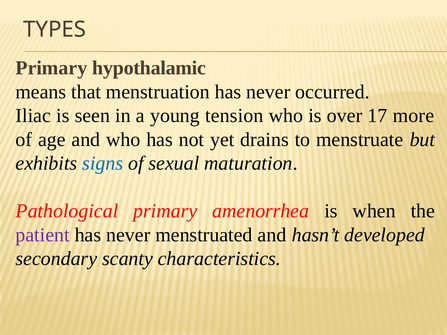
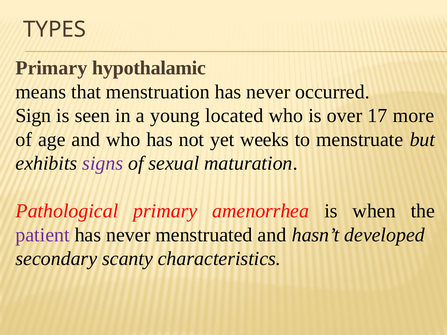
Iliac: Iliac -> Sign
tension: tension -> located
drains: drains -> weeks
signs colour: blue -> purple
